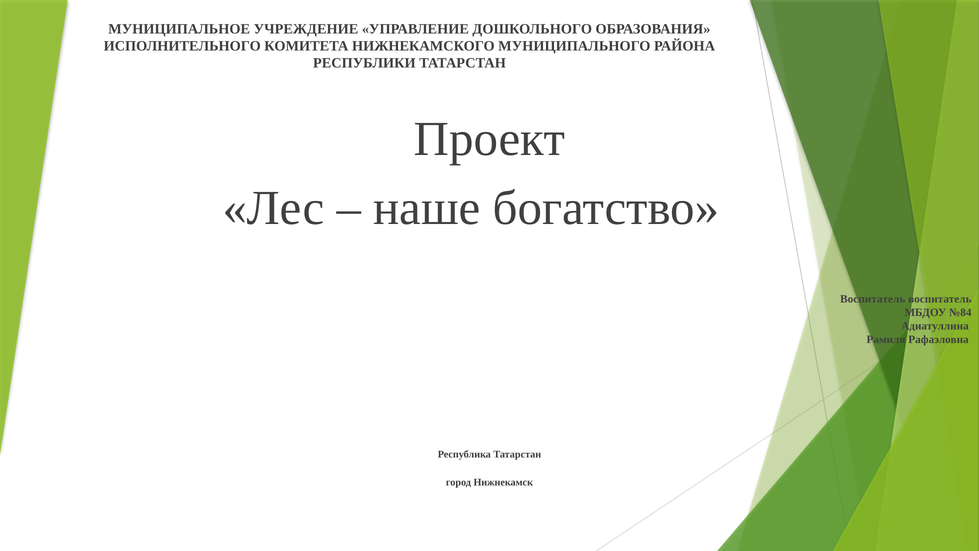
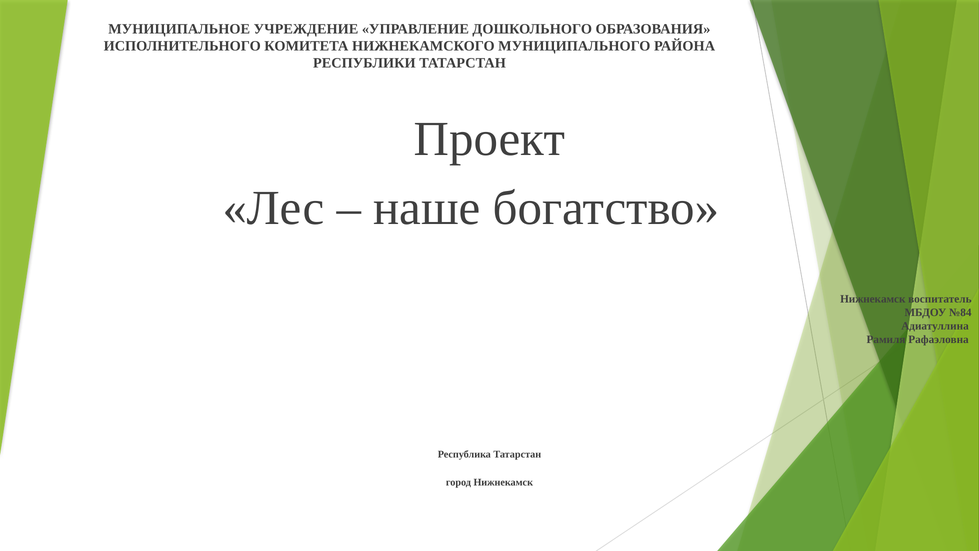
Воспитатель at (873, 299): Воспитатель -> Нижнекамск
